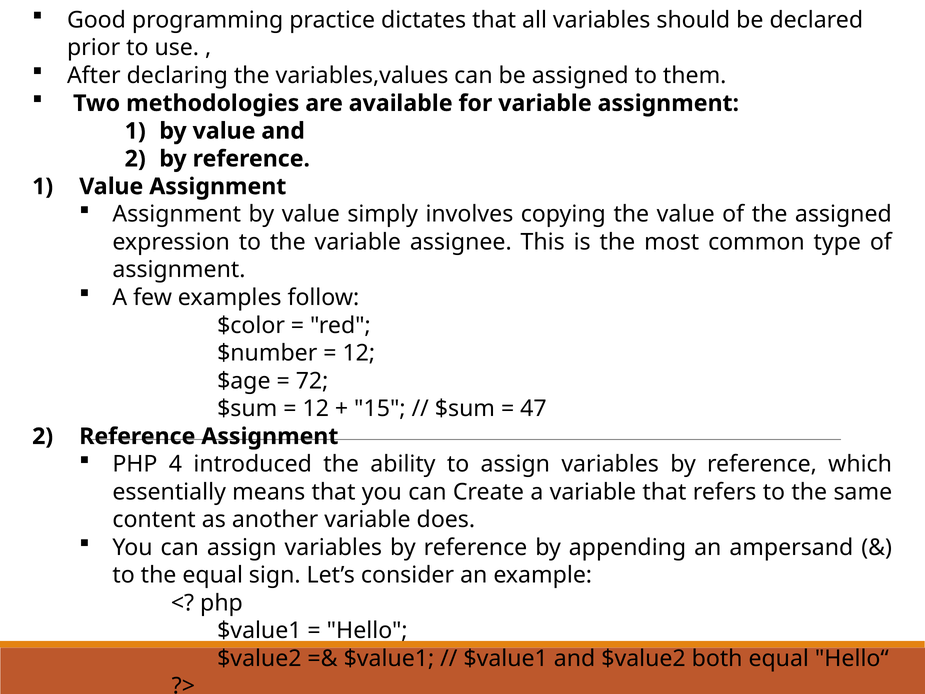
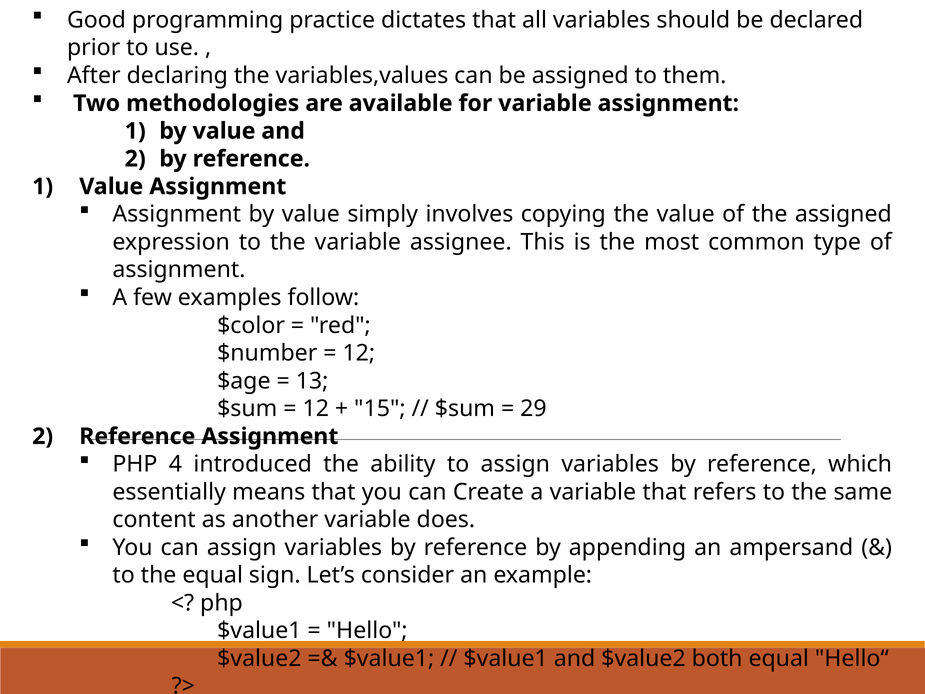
72: 72 -> 13
47: 47 -> 29
